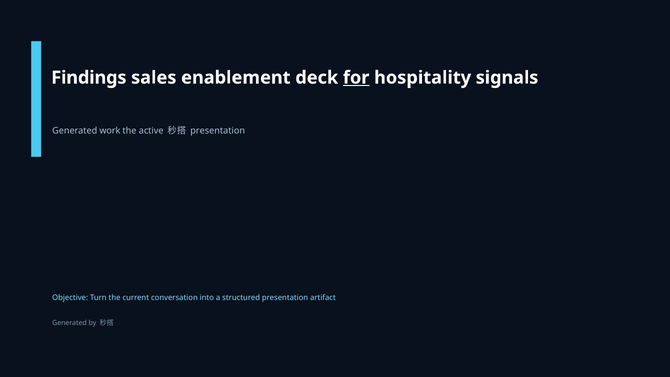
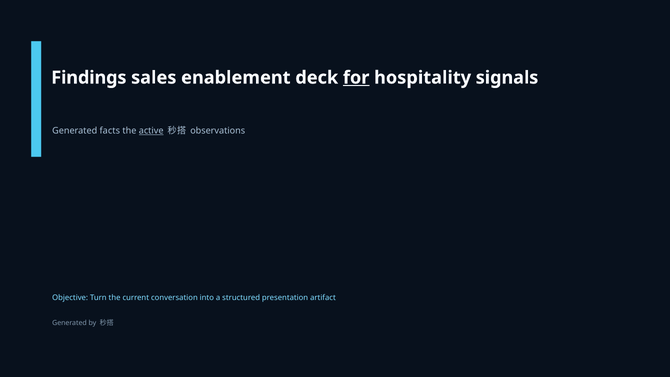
work: work -> facts
active underline: none -> present
presentation at (218, 131): presentation -> observations
